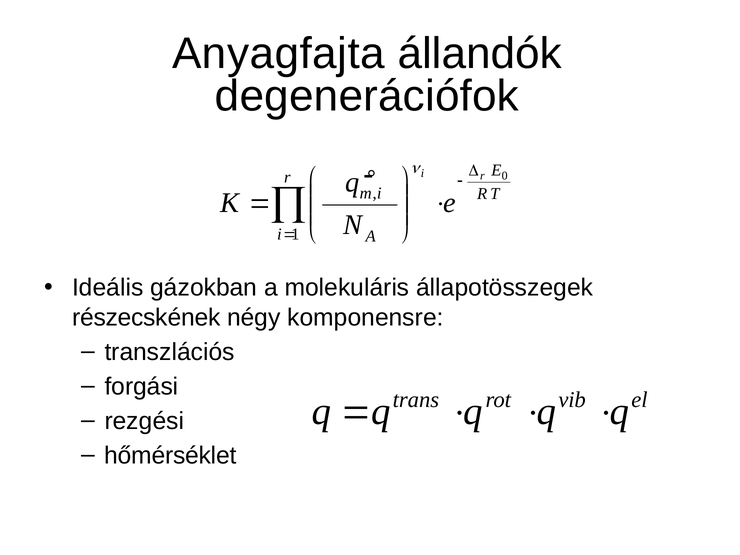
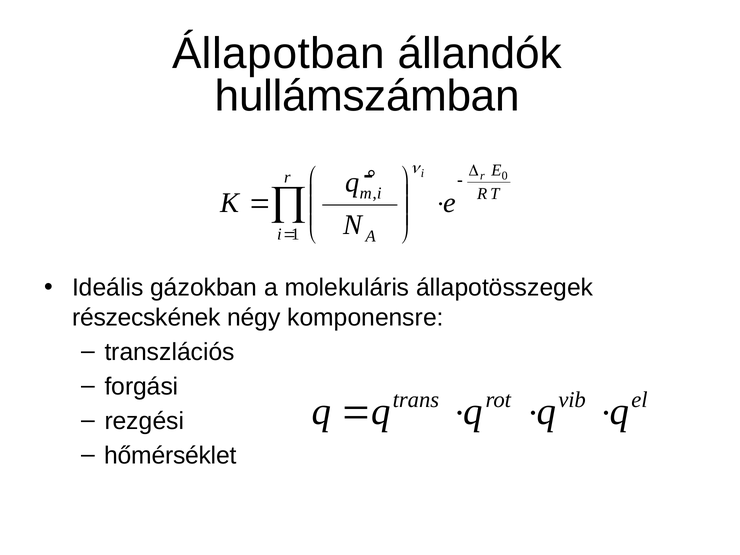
Anyagfajta: Anyagfajta -> Állapotban
degenerációfok: degenerációfok -> hullámszámban
